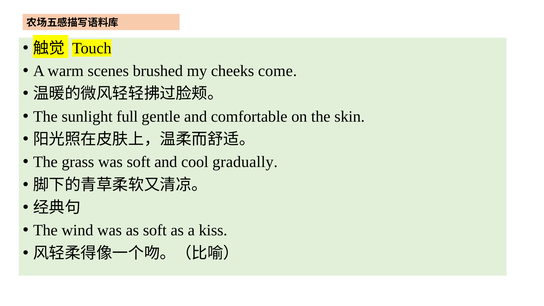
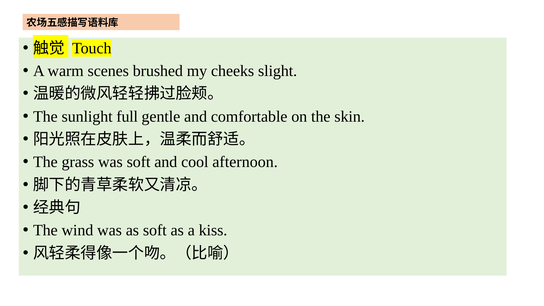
come: come -> slight
gradually: gradually -> afternoon
